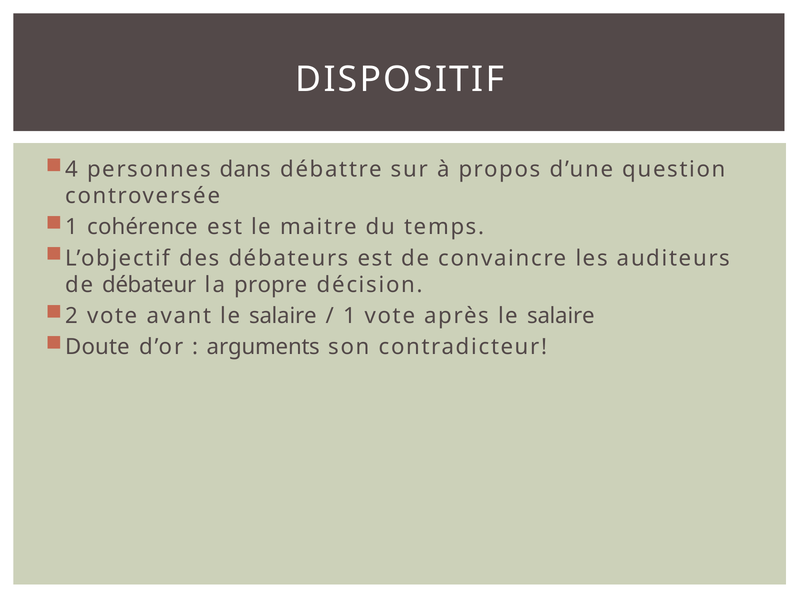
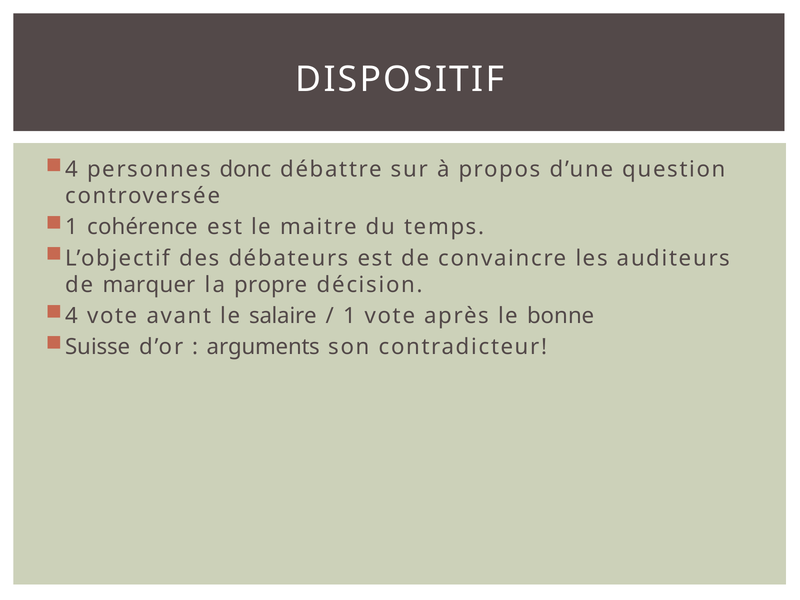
dans: dans -> donc
débateur: débateur -> marquer
2 at (72, 316): 2 -> 4
après le salaire: salaire -> bonne
Doute: Doute -> Suisse
